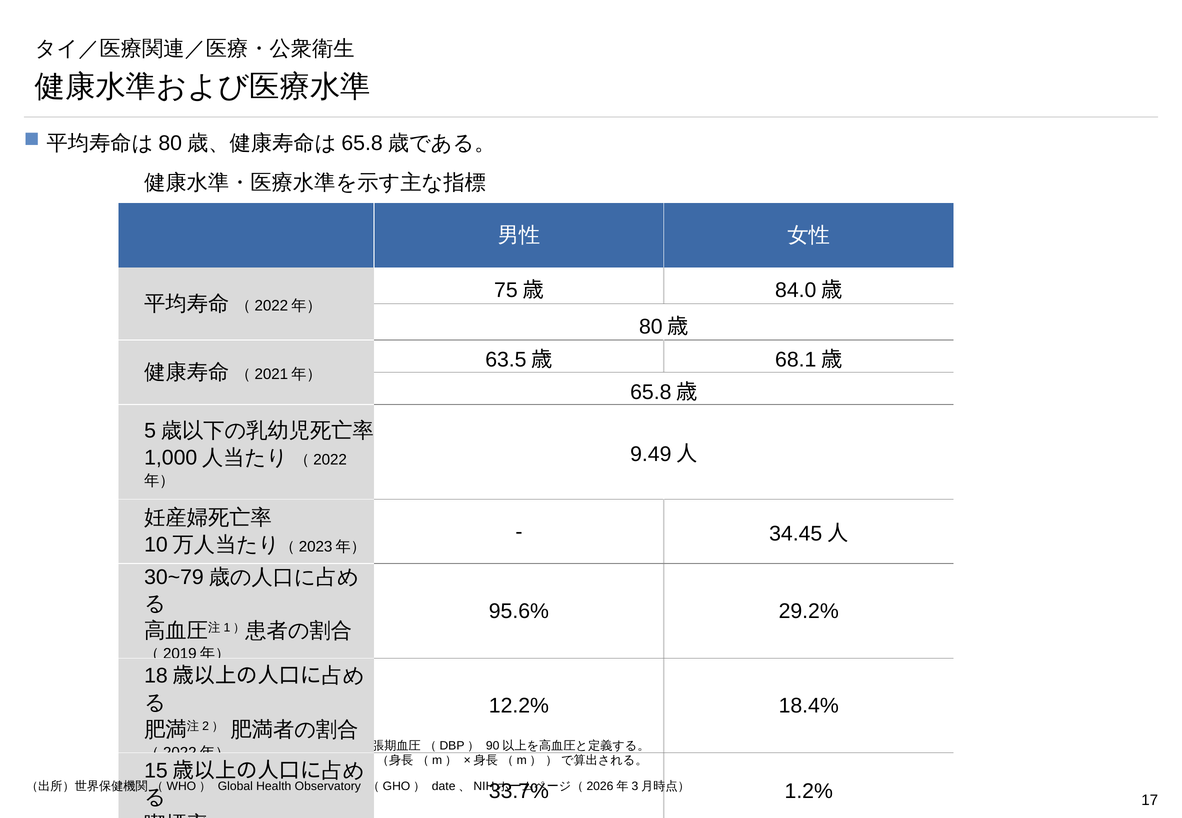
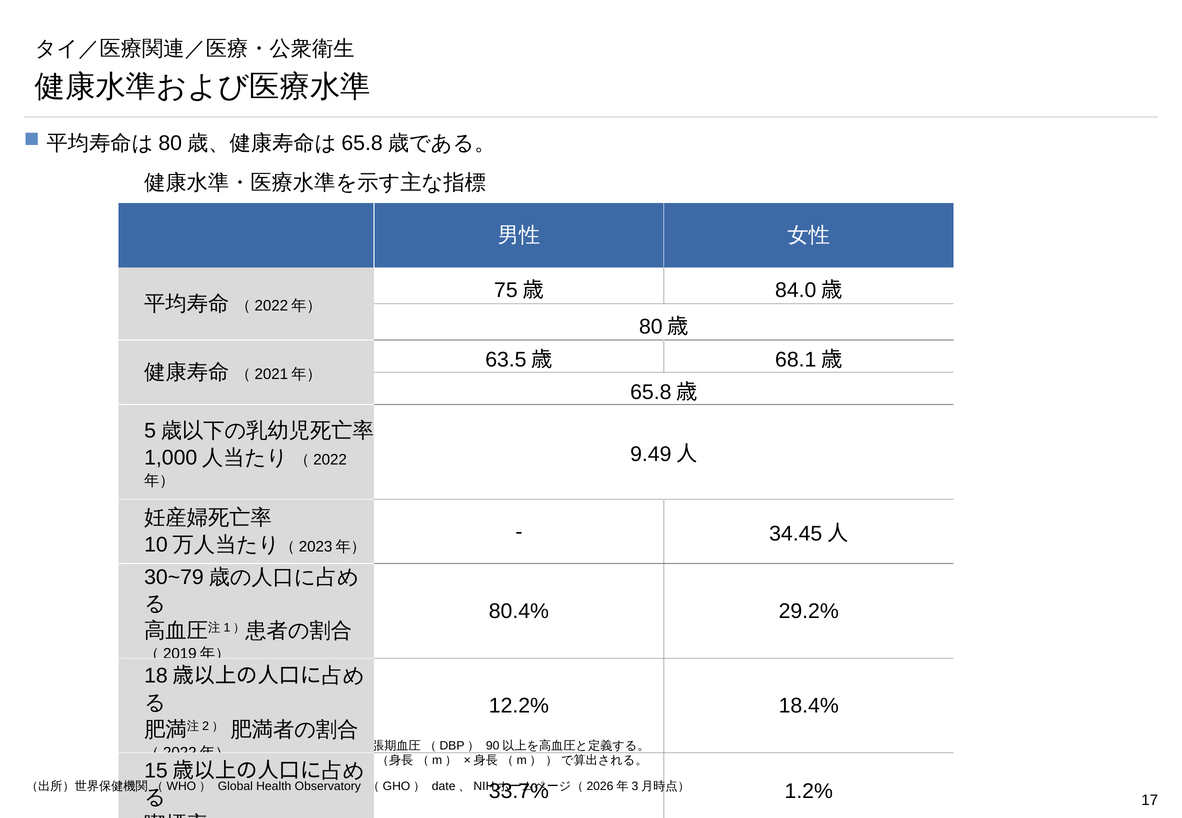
95.6%: 95.6% -> 80.4%
